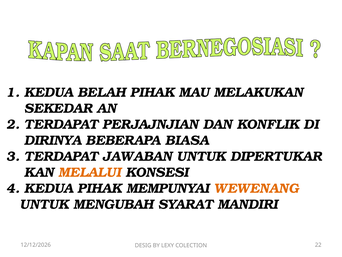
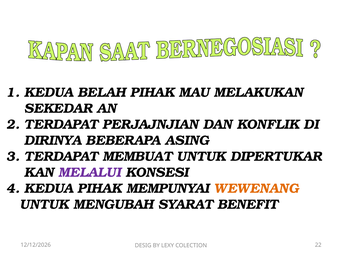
BIASA: BIASA -> ASING
JAWABAN: JAWABAN -> MEMBUAT
MELALUI colour: orange -> purple
MANDIRI: MANDIRI -> BENEFIT
